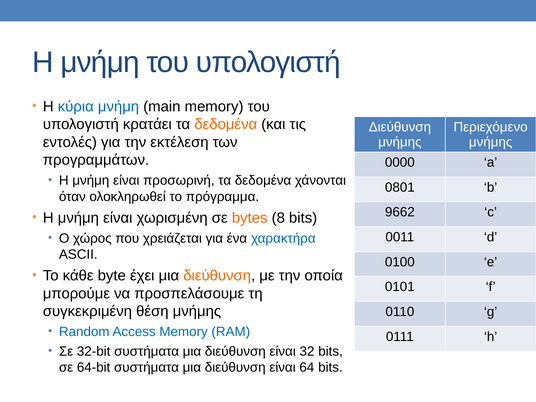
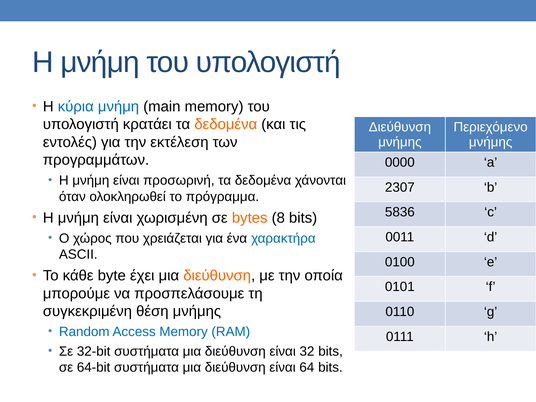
0801: 0801 -> 2307
9662: 9662 -> 5836
